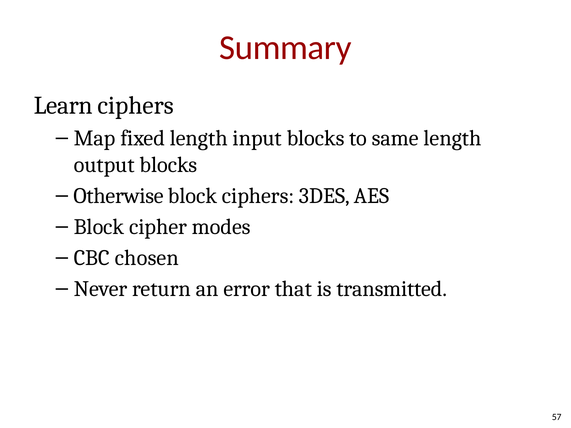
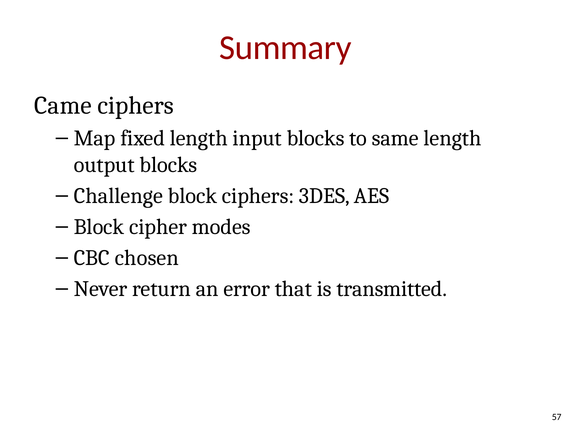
Learn: Learn -> Came
Otherwise: Otherwise -> Challenge
